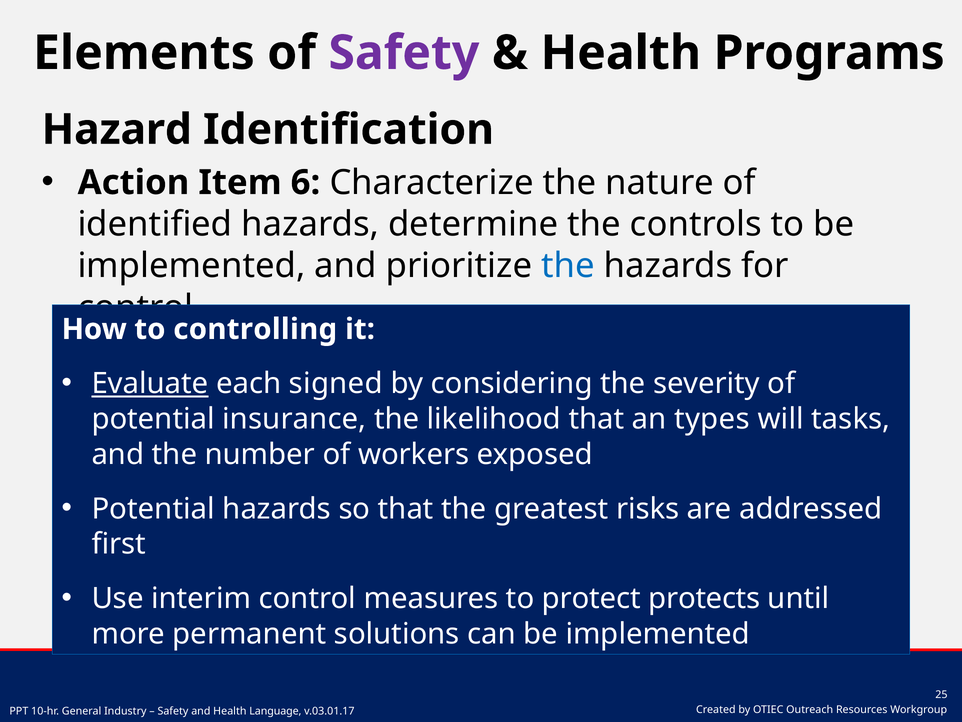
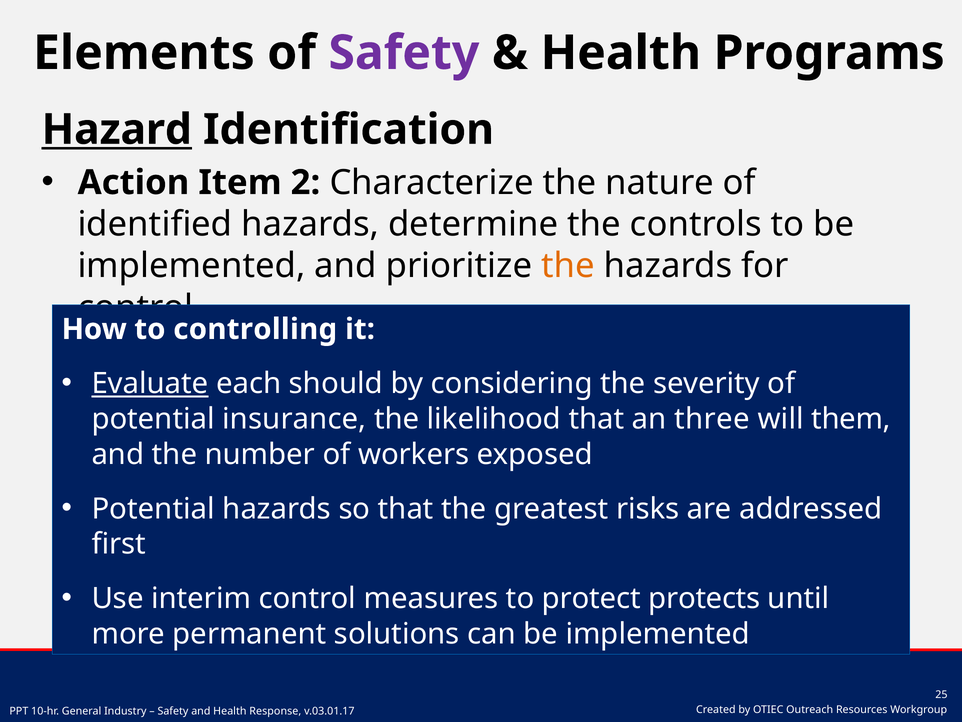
Hazard underline: none -> present
6: 6 -> 2
the at (568, 266) colour: blue -> orange
signed: signed -> should
types: types -> three
tasks: tasks -> them
Language: Language -> Response
